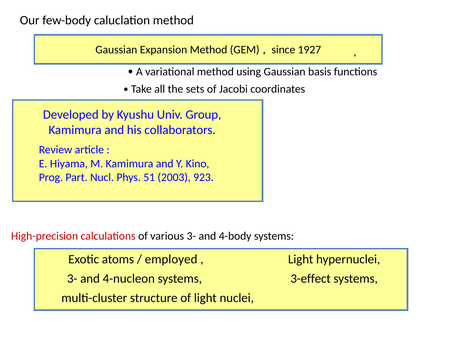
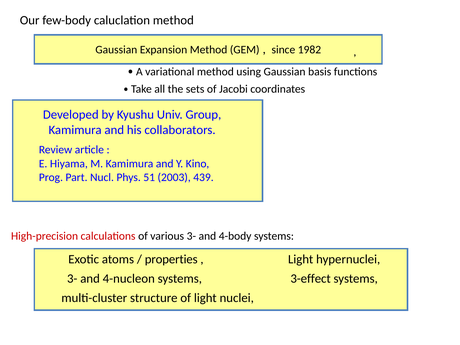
1927: 1927 -> 1982
923: 923 -> 439
employed: employed -> properties
